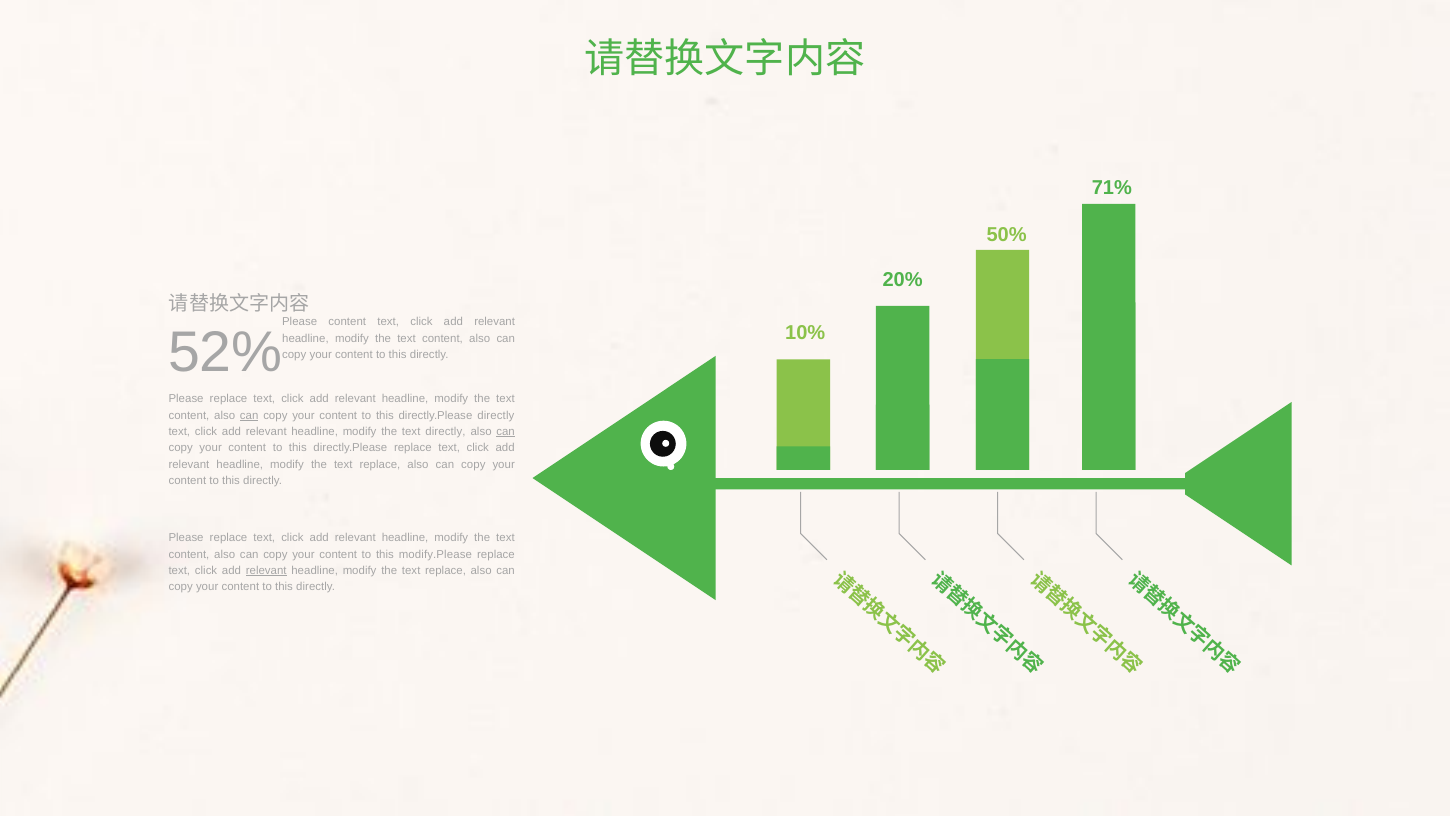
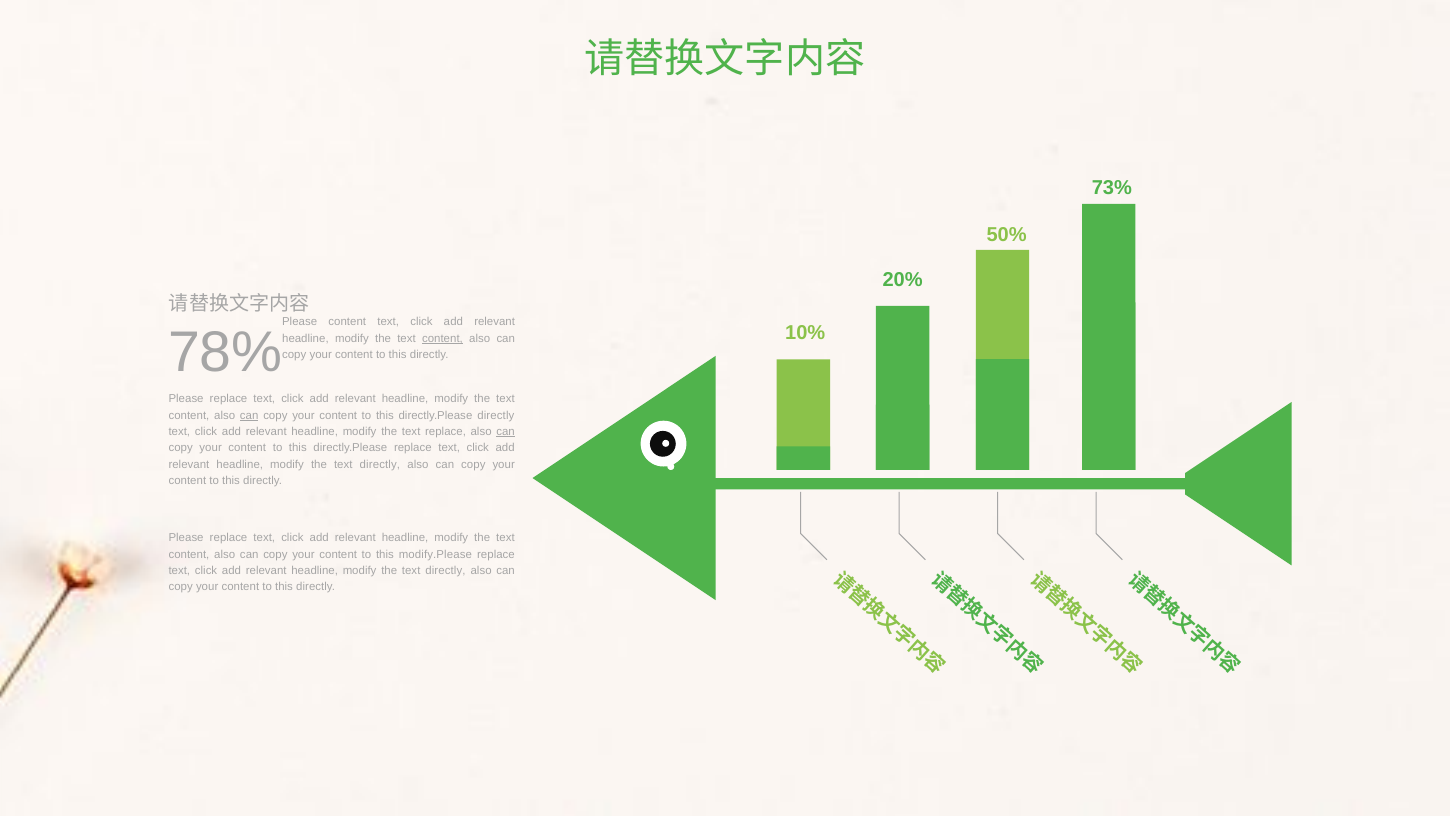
71%: 71% -> 73%
52%: 52% -> 78%
content at (442, 338) underline: none -> present
text directly: directly -> replace
replace at (380, 464): replace -> directly
relevant at (266, 570) underline: present -> none
replace at (446, 570): replace -> directly
